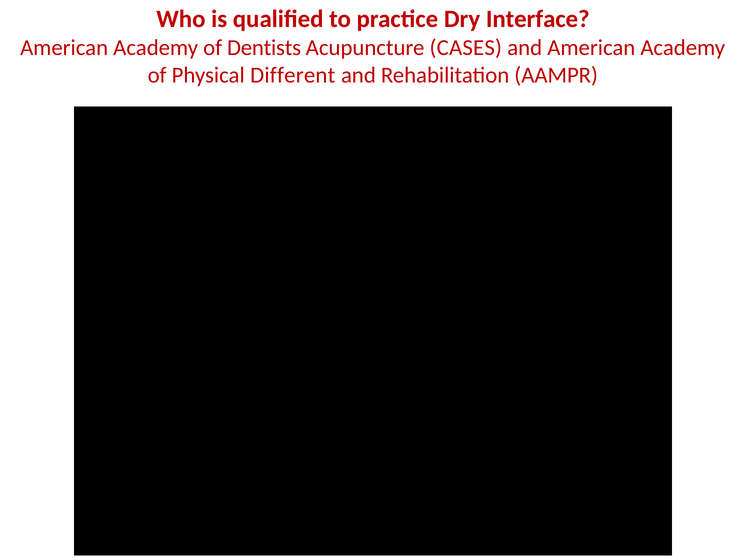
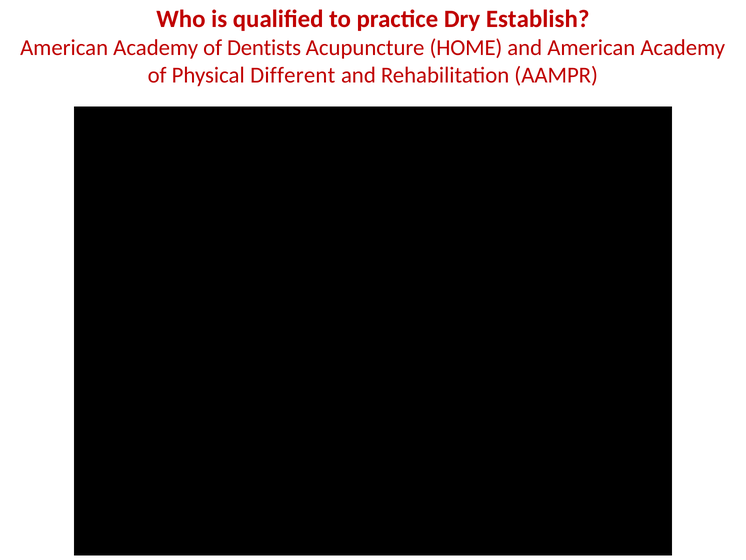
Interface: Interface -> Establish
CASES: CASES -> HOME
